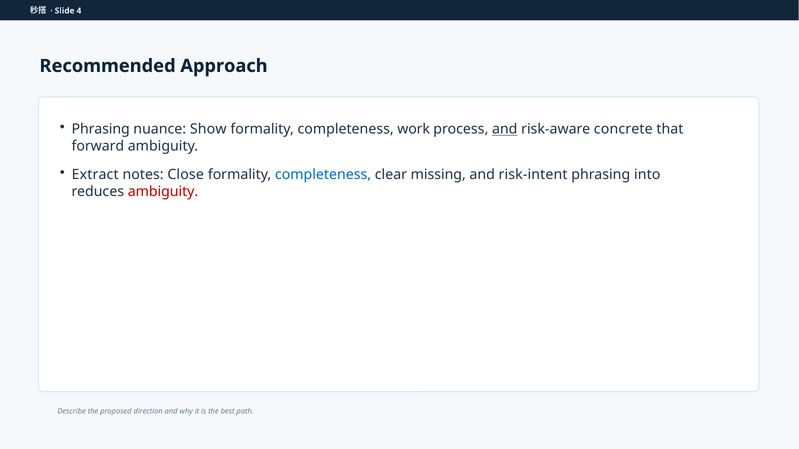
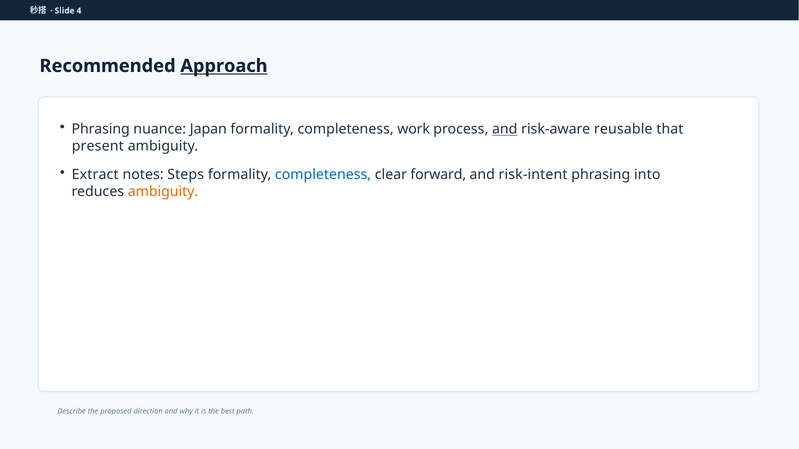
Approach underline: none -> present
Show: Show -> Japan
concrete: concrete -> reusable
forward: forward -> present
Close: Close -> Steps
missing: missing -> forward
ambiguity at (163, 192) colour: red -> orange
